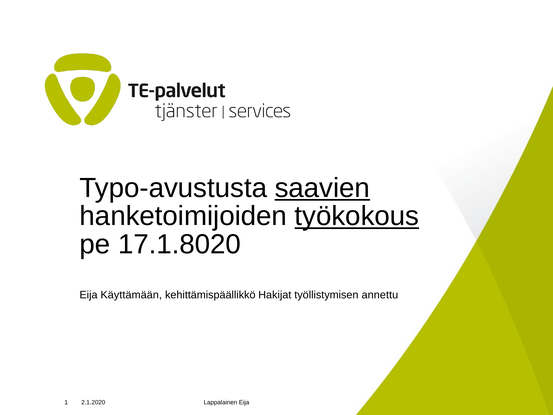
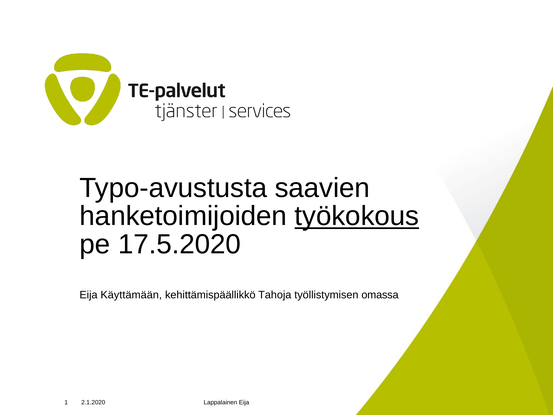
saavien underline: present -> none
17.1.8020: 17.1.8020 -> 17.5.2020
Hakijat: Hakijat -> Tahoja
annettu: annettu -> omassa
